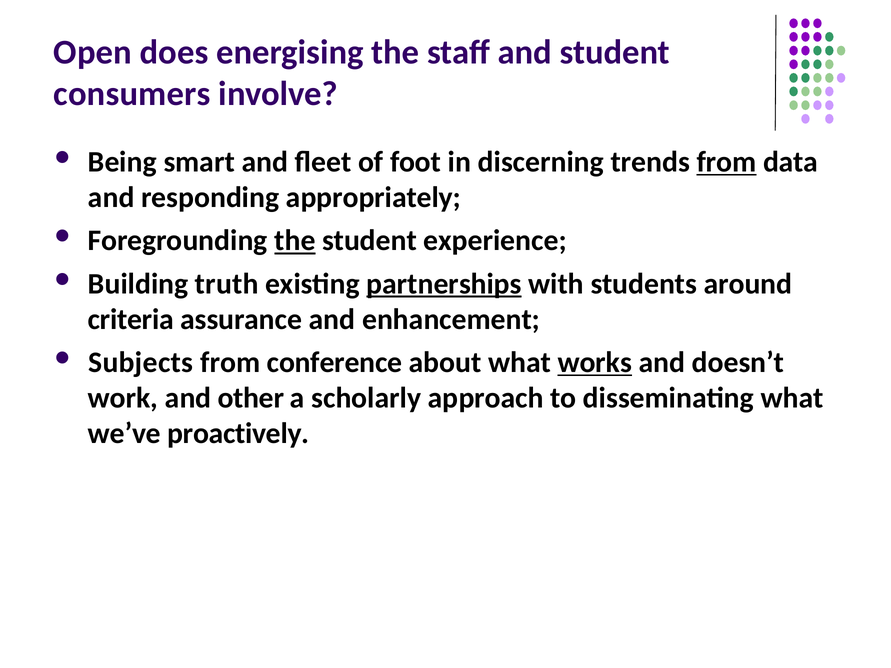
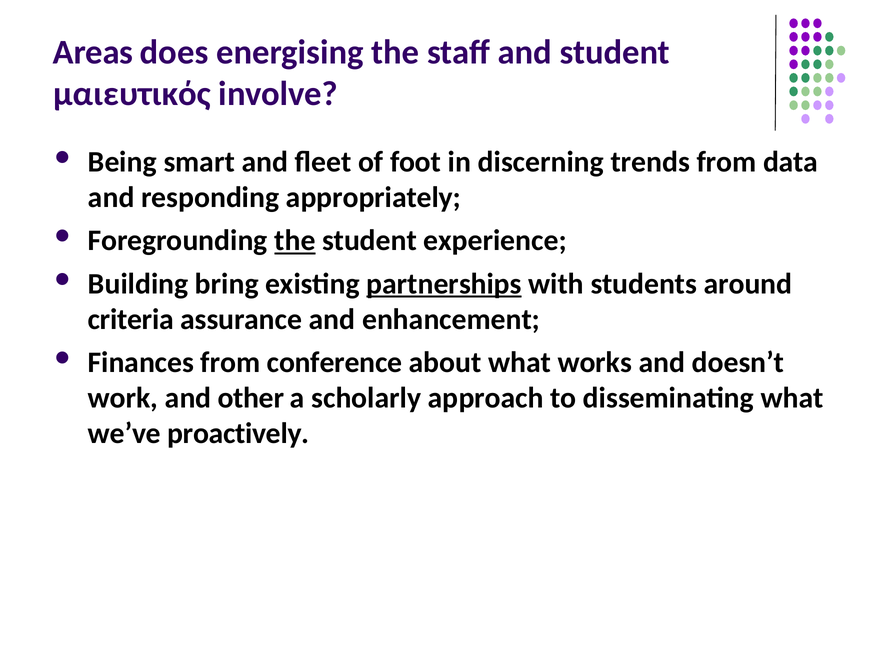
Open: Open -> Areas
consumers: consumers -> μαιευτικός
from at (727, 162) underline: present -> none
truth: truth -> bring
Subjects: Subjects -> Finances
works underline: present -> none
